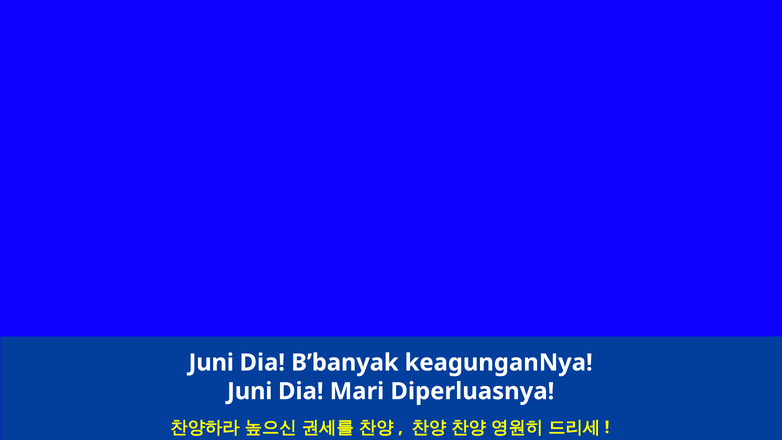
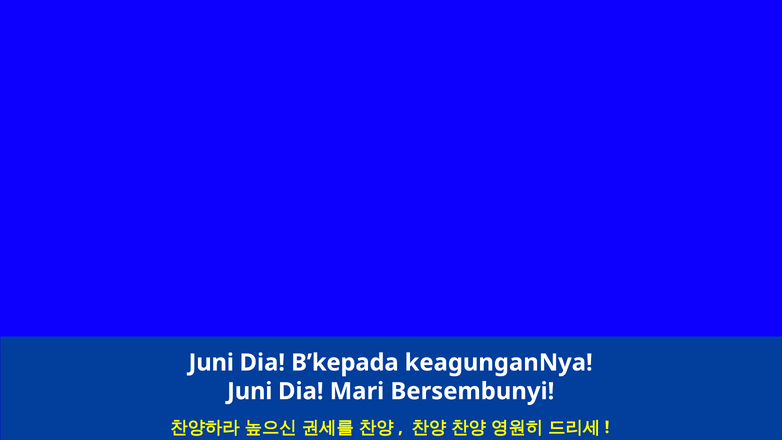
B’banyak: B’banyak -> B’kepada
Diperluasnya: Diperluasnya -> Bersembunyi
